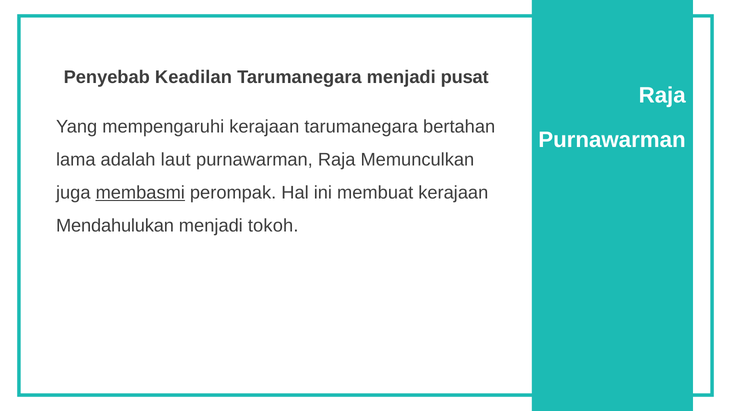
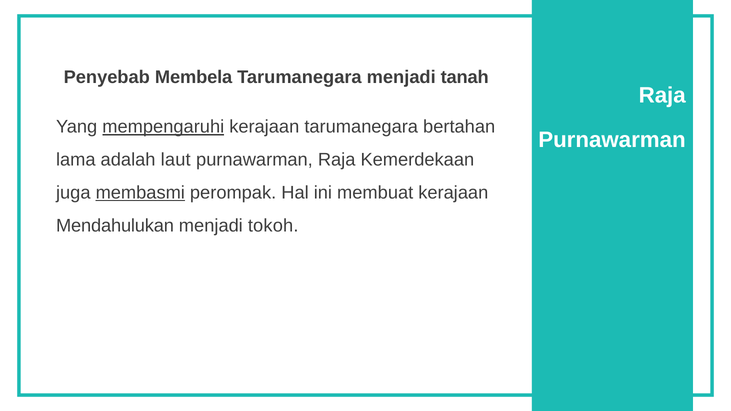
Keadilan: Keadilan -> Membela
pusat: pusat -> tanah
mempengaruhi underline: none -> present
Memunculkan: Memunculkan -> Kemerdekaan
